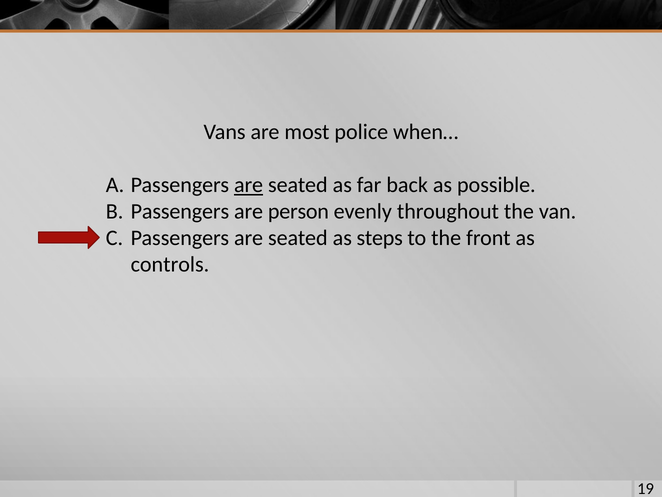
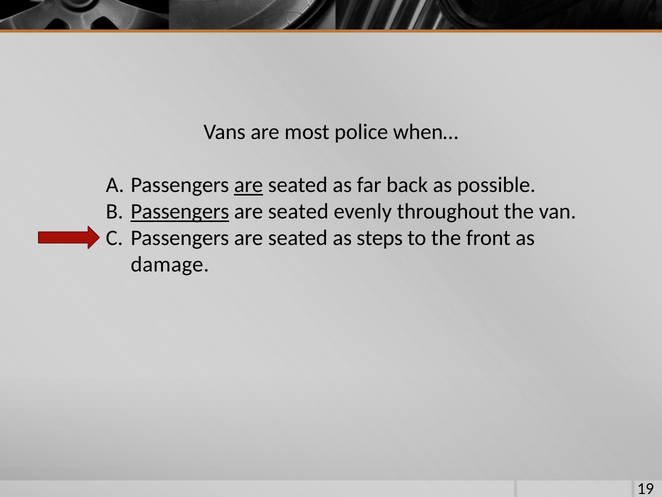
Passengers at (180, 211) underline: none -> present
person at (298, 211): person -> seated
controls: controls -> damage
